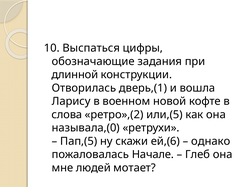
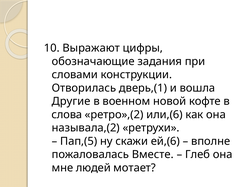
Выспаться: Выспаться -> Выражают
длинной: длинной -> словами
Ларису: Ларису -> Другие
или,(5: или,(5 -> или,(6
называла,(0: называла,(0 -> называла,(2
однако: однако -> вполне
Начале: Начале -> Вместе
